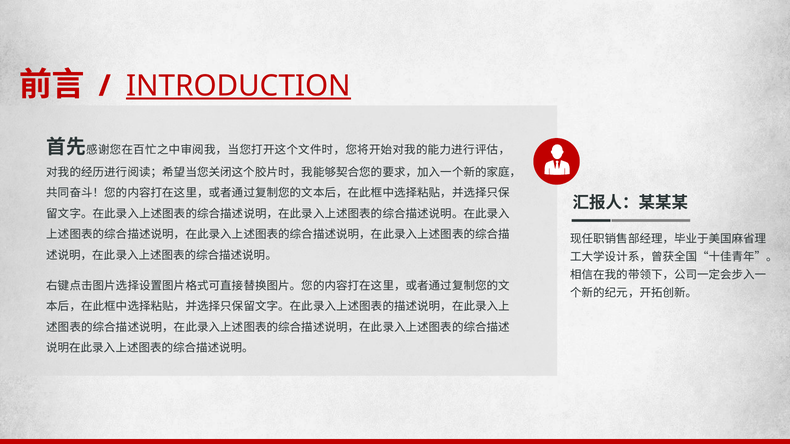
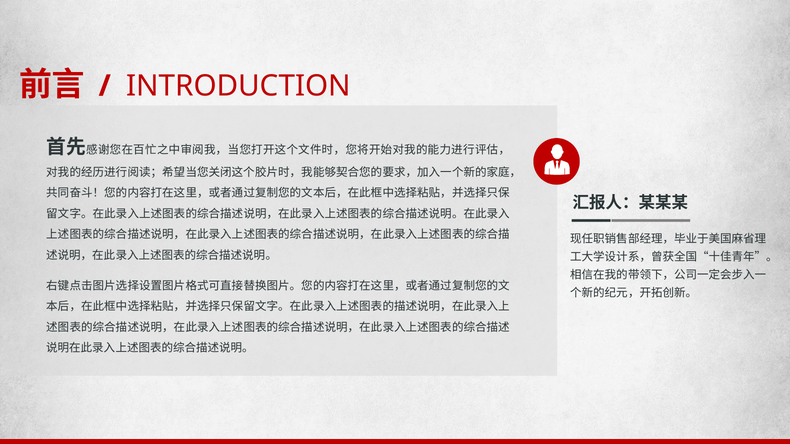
INTRODUCTION underline: present -> none
